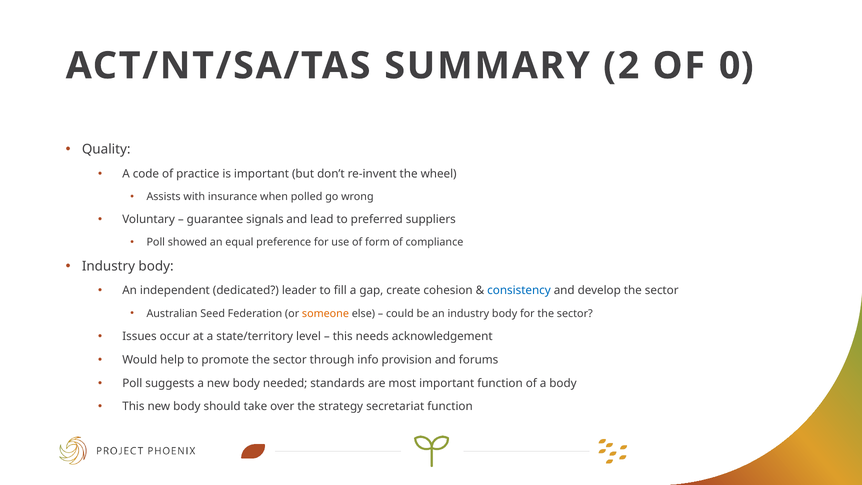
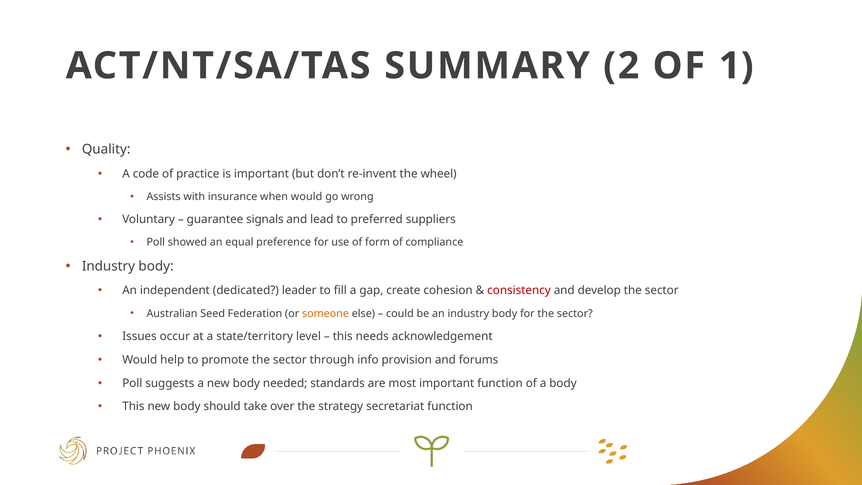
0: 0 -> 1
when polled: polled -> would
consistency colour: blue -> red
